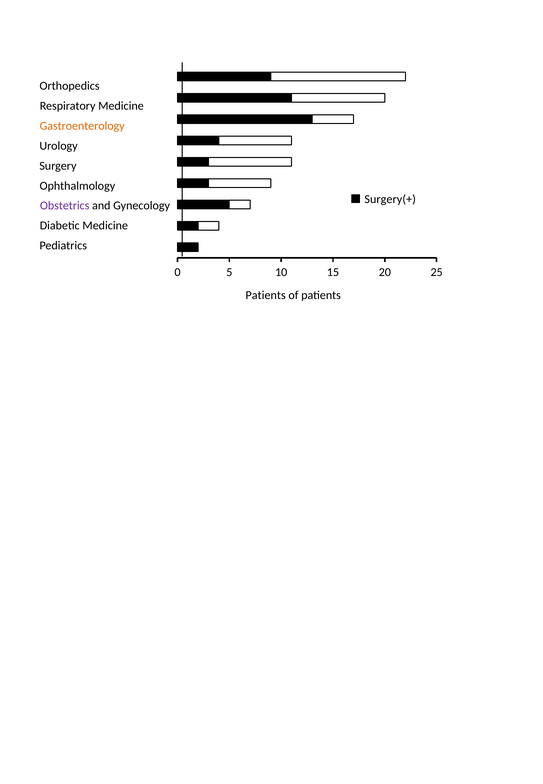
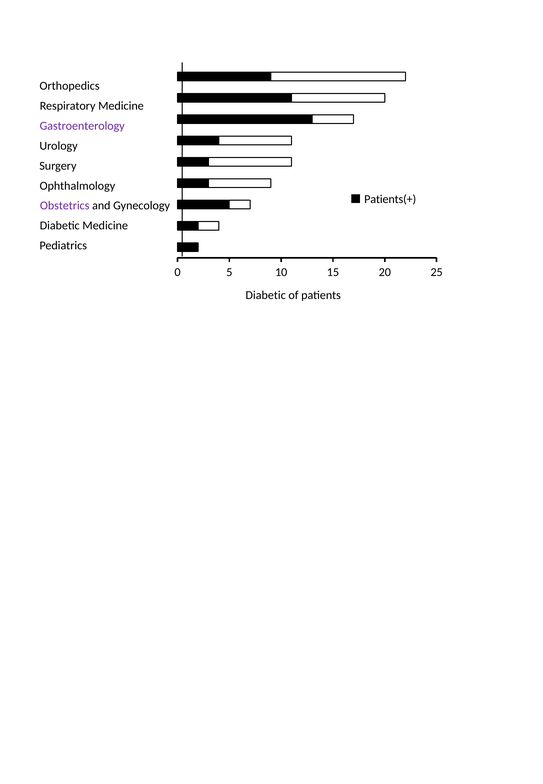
Gastroenterology colour: orange -> purple
Surgery(+: Surgery(+ -> Patients(+
Patients at (266, 295): Patients -> Diabetic
